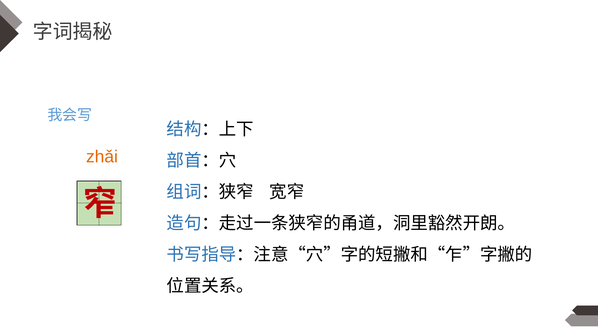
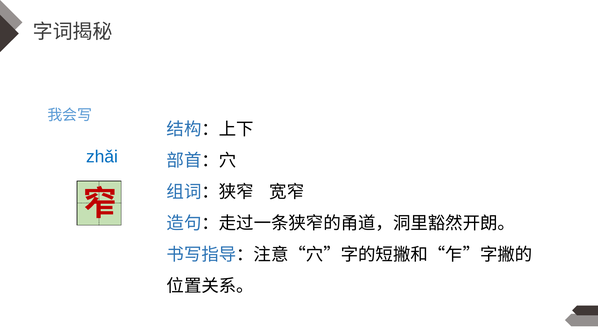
zhǎi colour: orange -> blue
